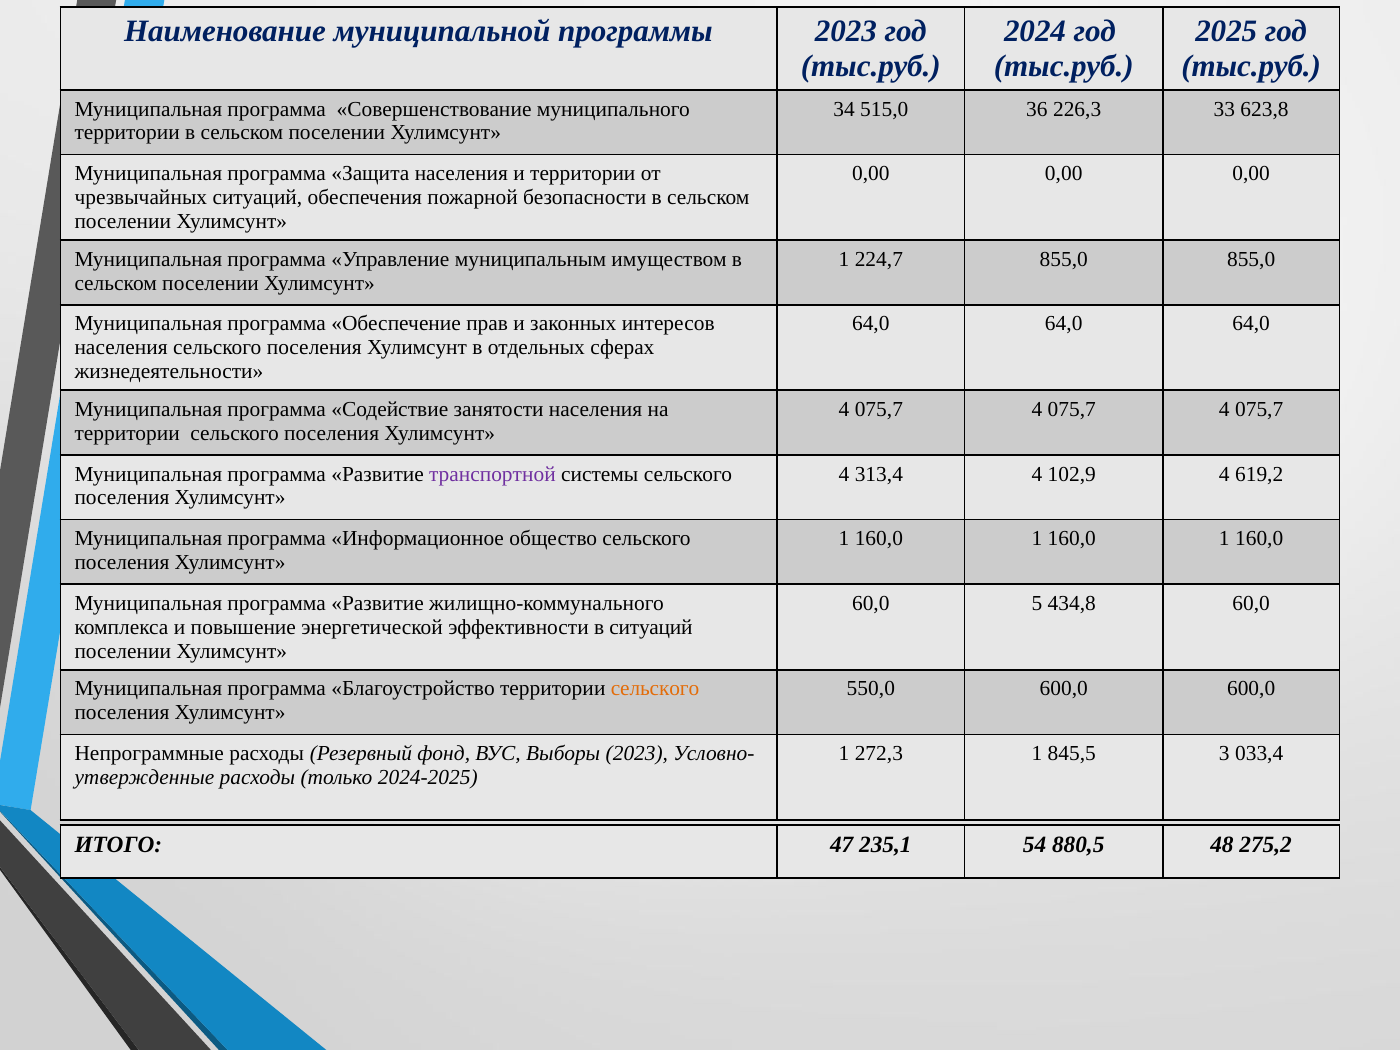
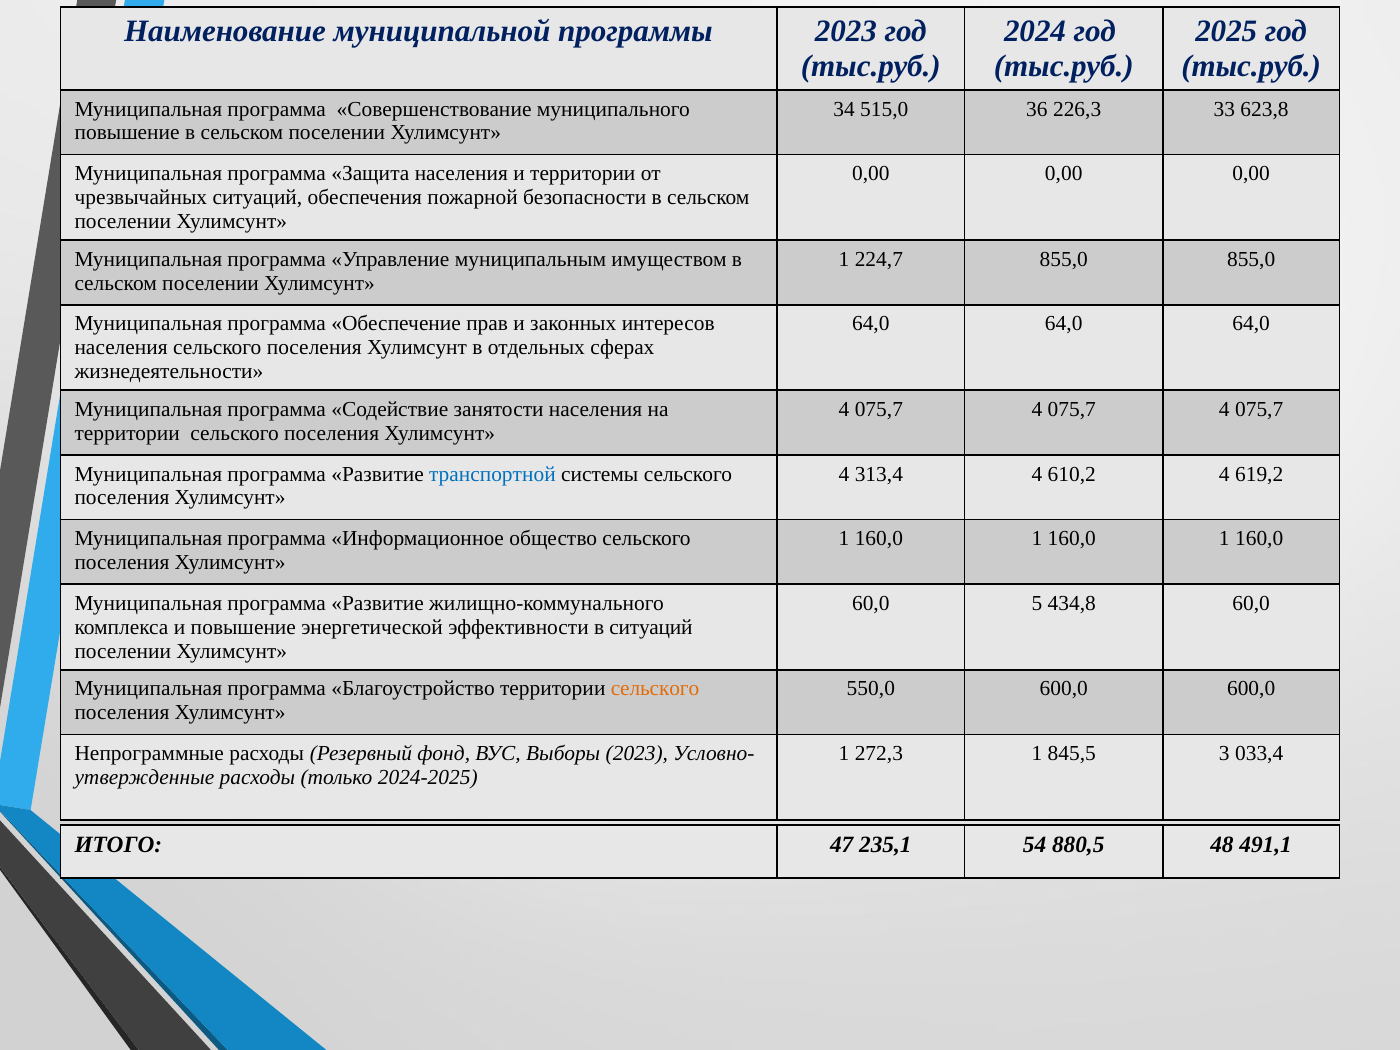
территории at (127, 133): территории -> повышение
транспортной colour: purple -> blue
102,9: 102,9 -> 610,2
275,2: 275,2 -> 491,1
